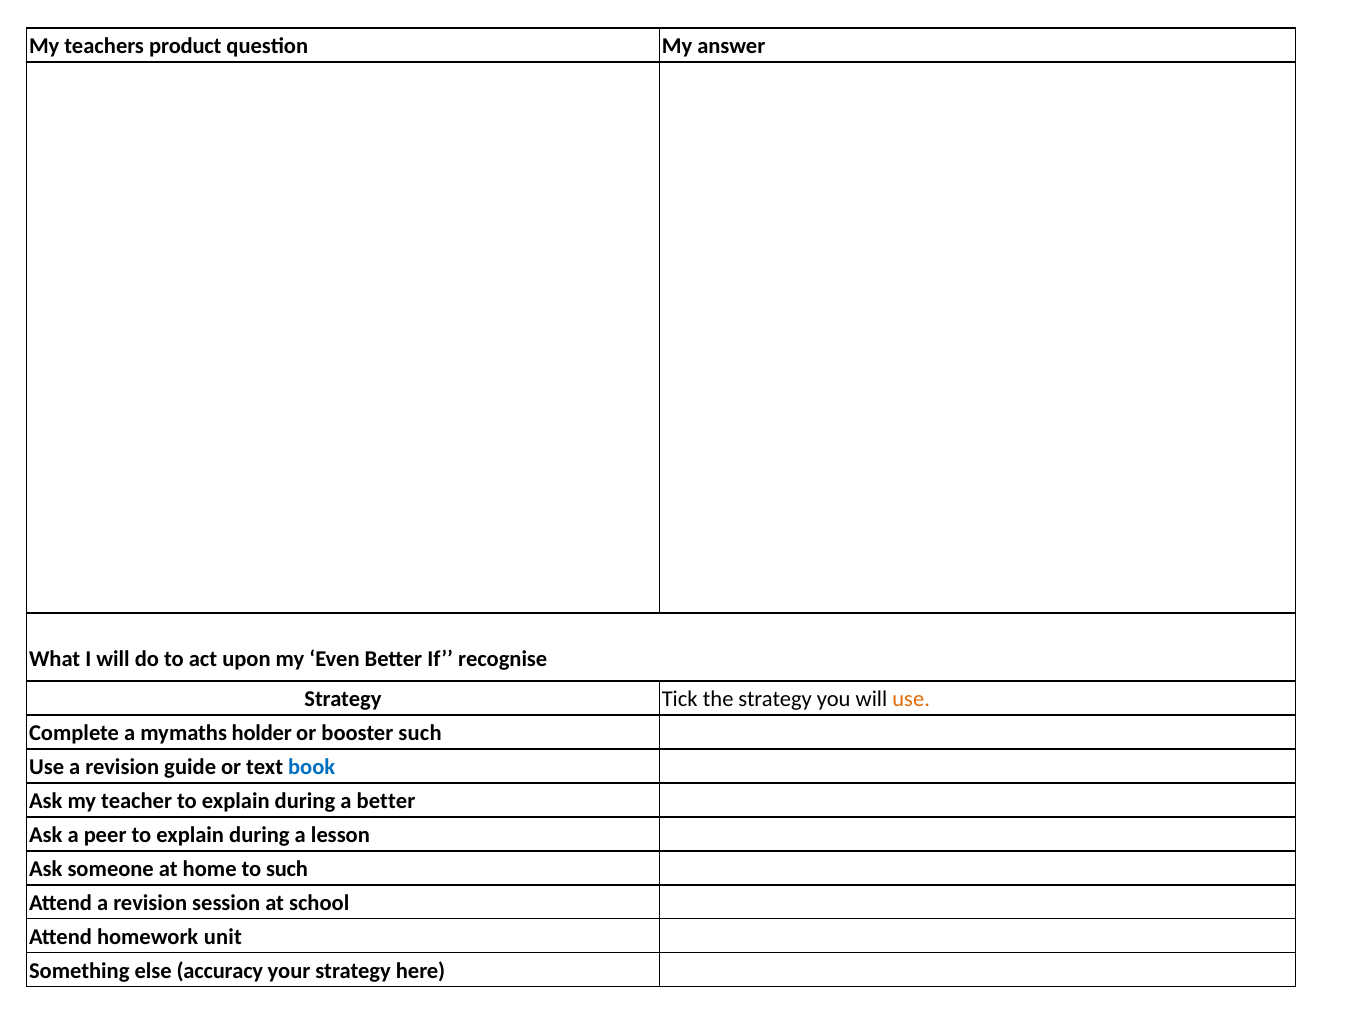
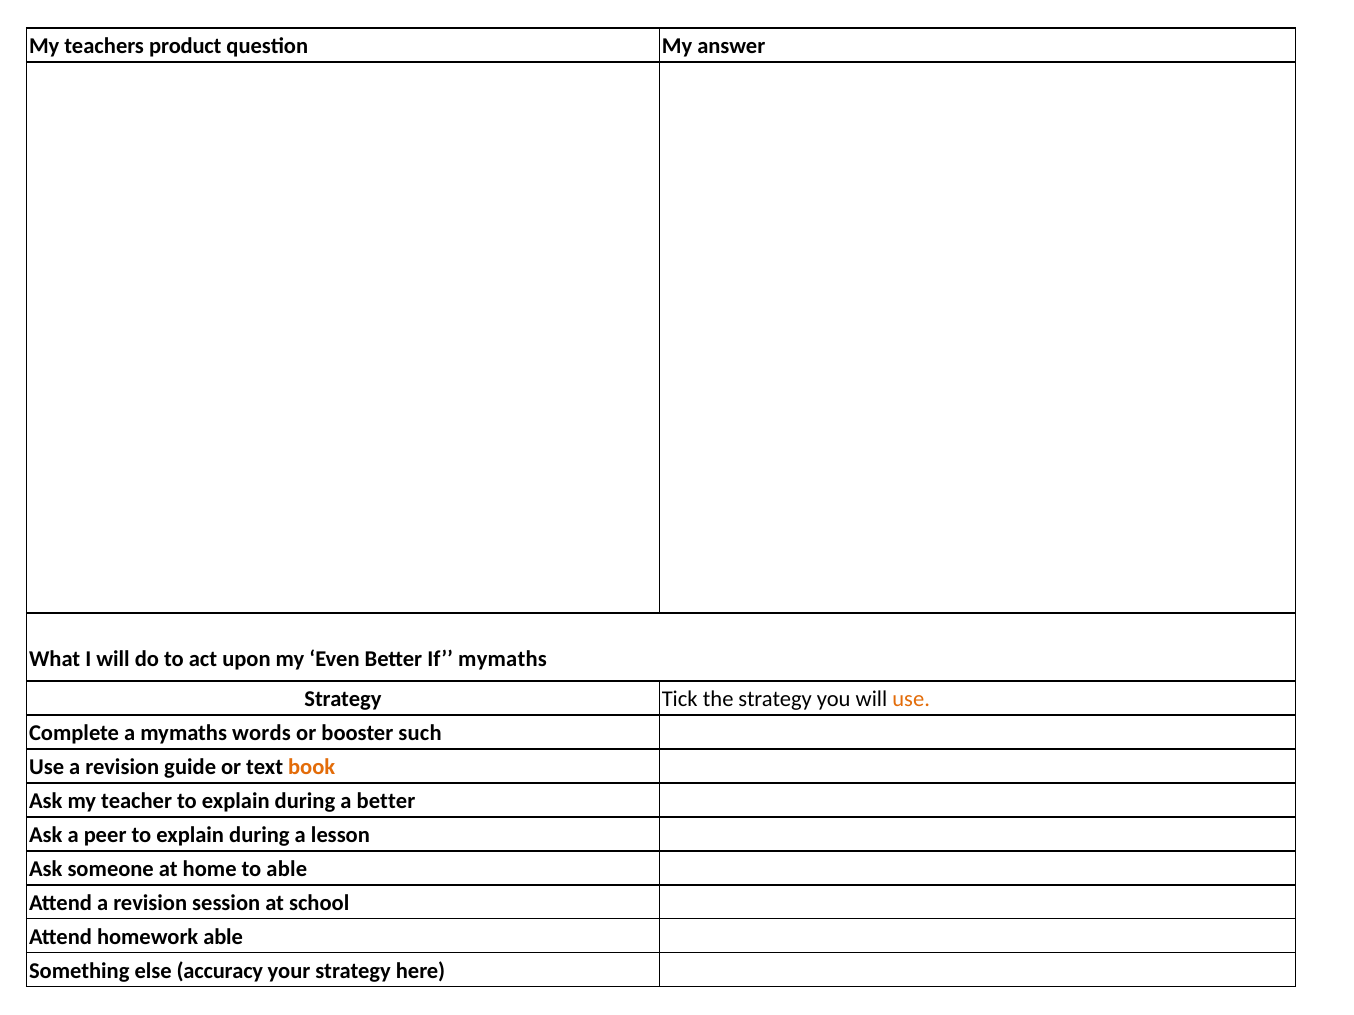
If recognise: recognise -> mymaths
holder: holder -> words
book colour: blue -> orange
to such: such -> able
homework unit: unit -> able
